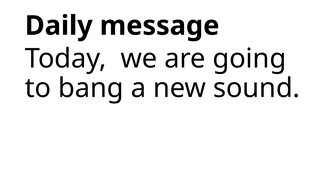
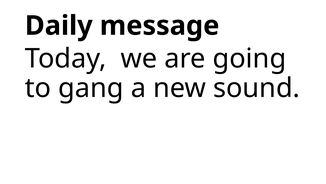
bang: bang -> gang
